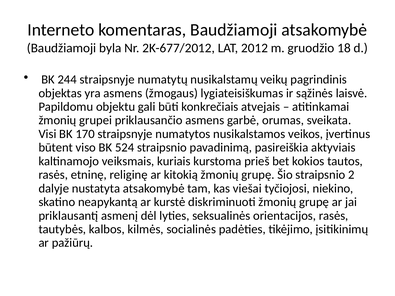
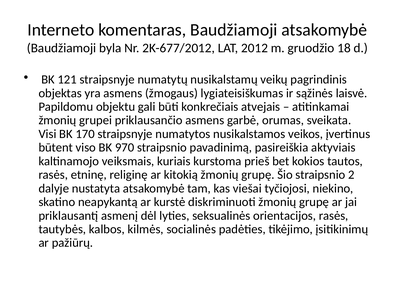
244: 244 -> 121
524: 524 -> 970
